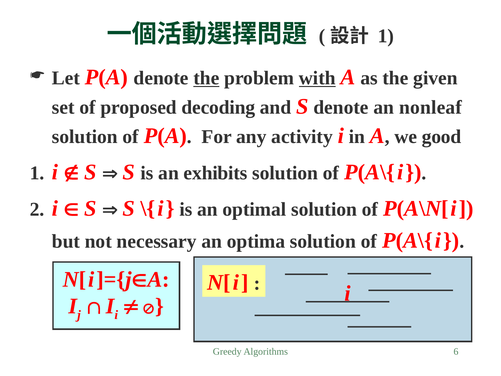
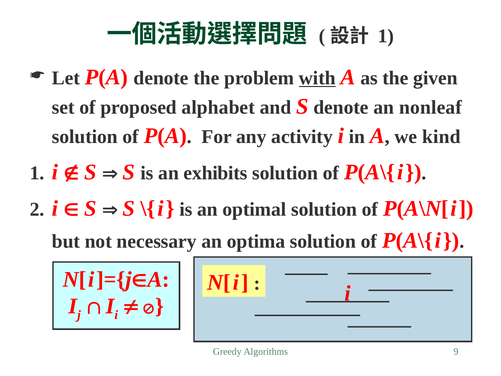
the at (206, 78) underline: present -> none
decoding: decoding -> alphabet
good: good -> kind
6: 6 -> 9
